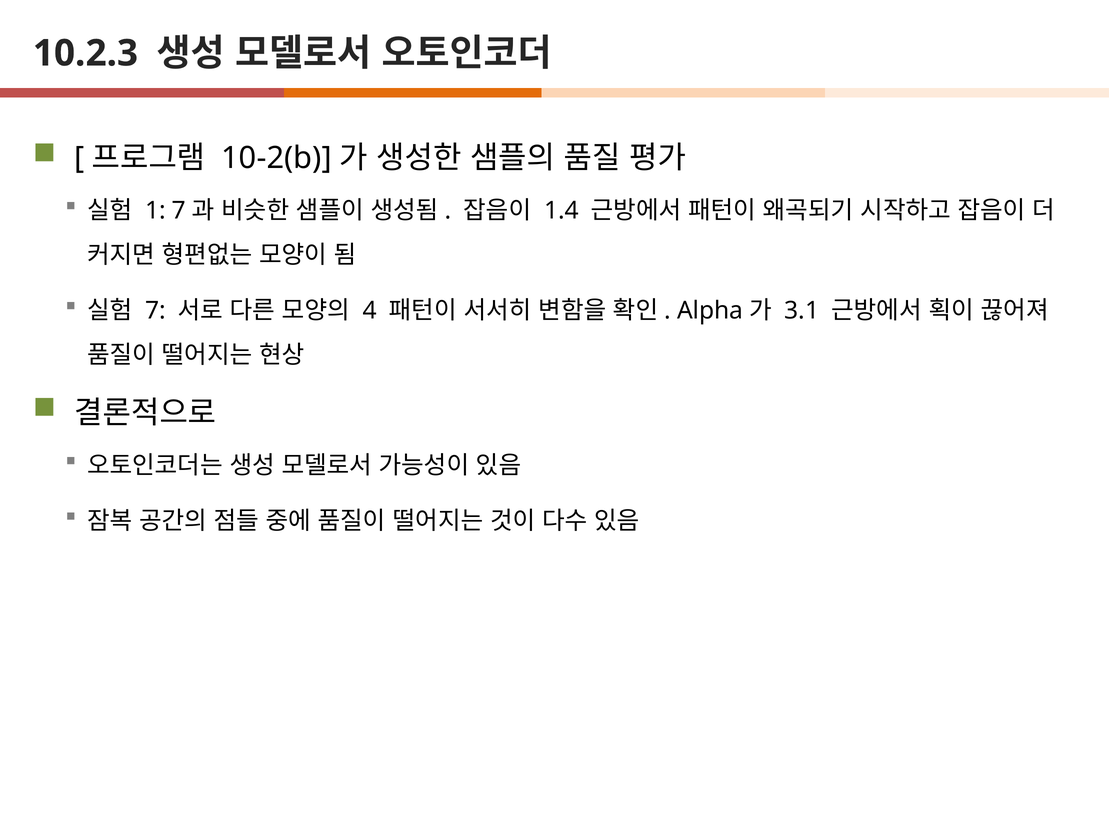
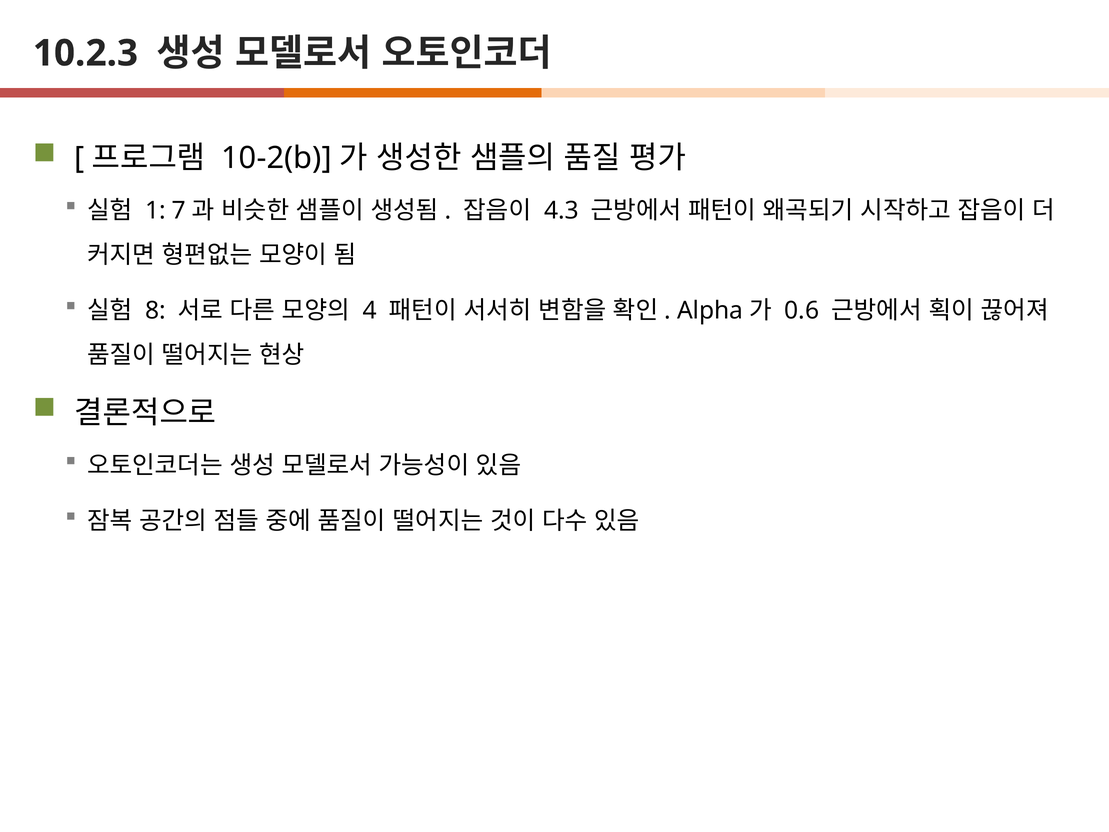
1.4: 1.4 -> 4.3
7: 7 -> 8
3.1: 3.1 -> 0.6
